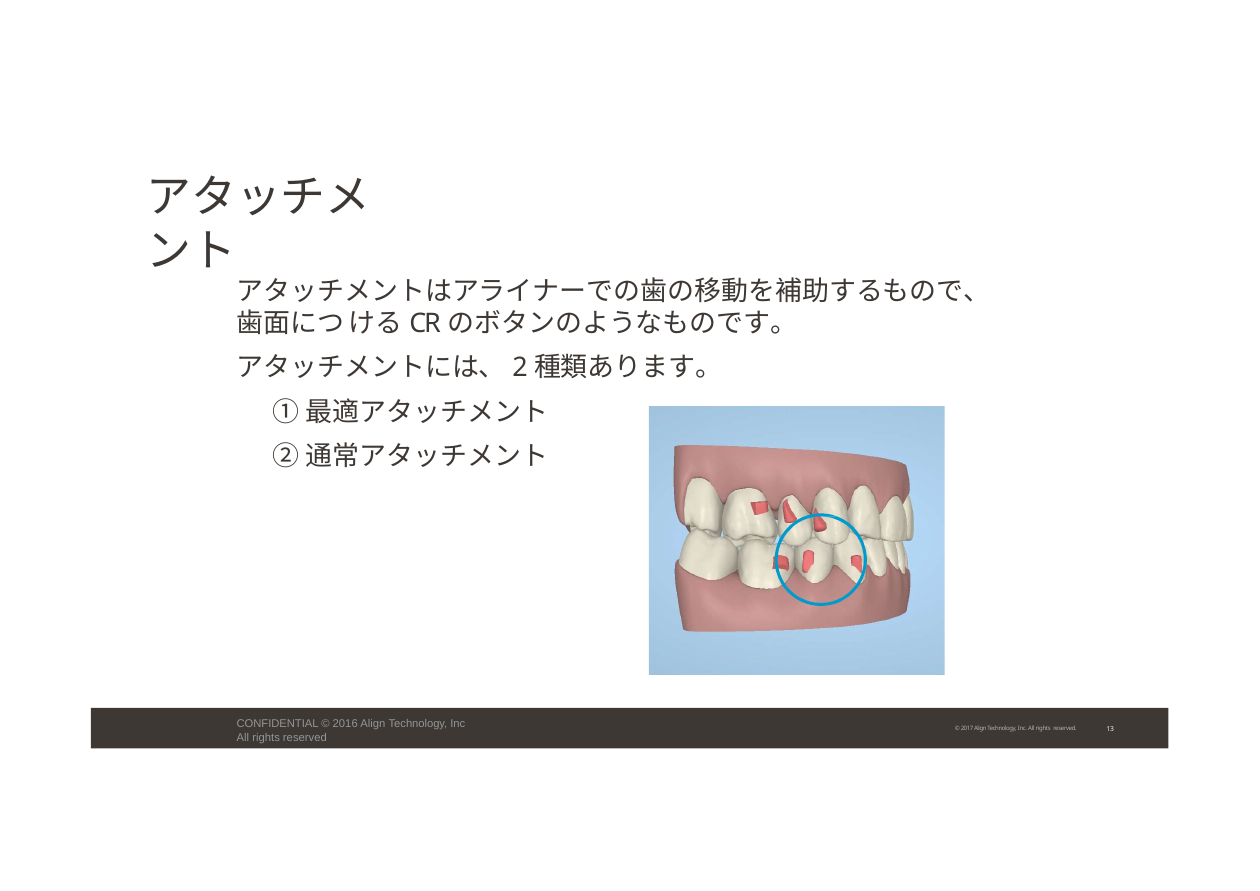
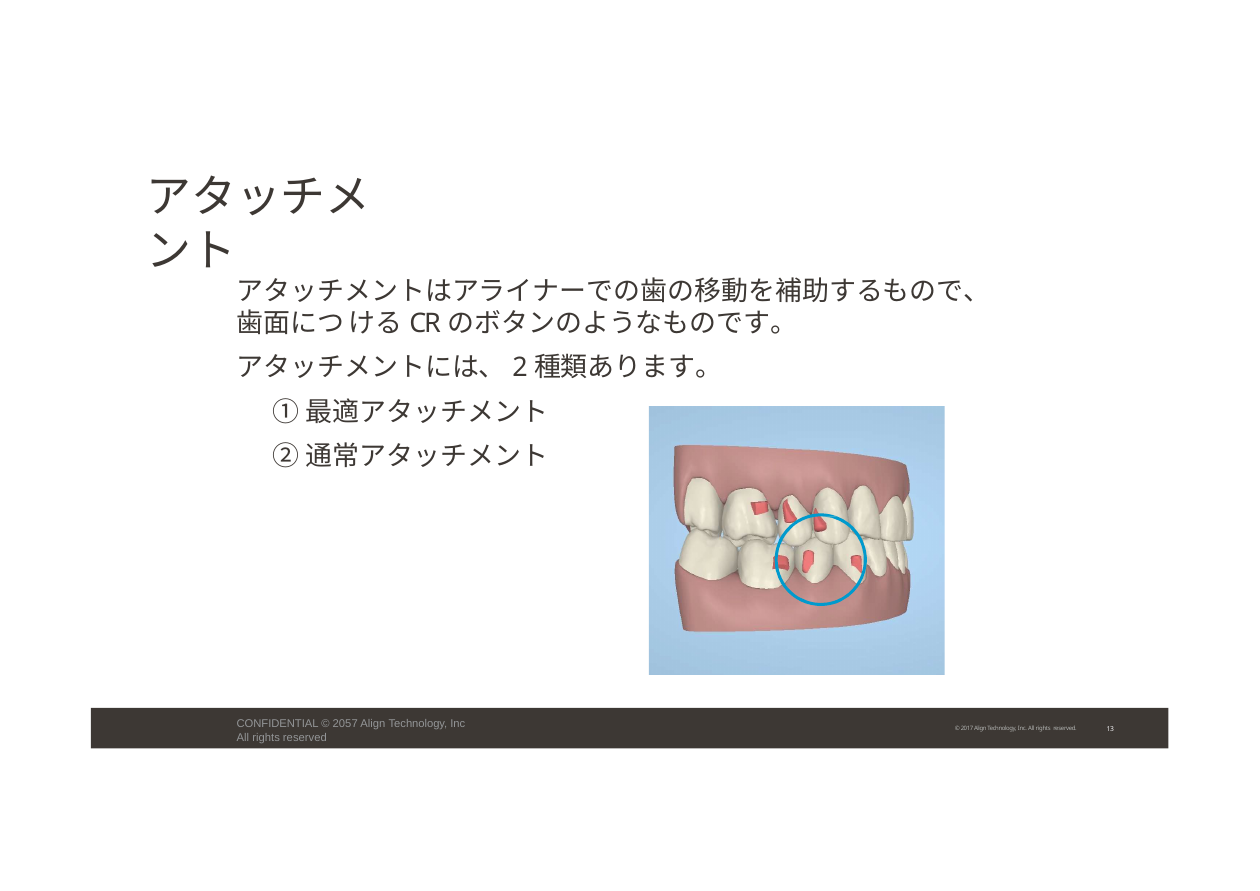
2016: 2016 -> 2057
